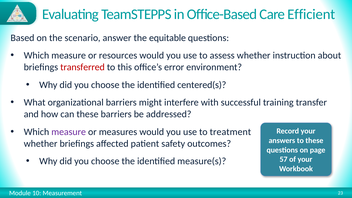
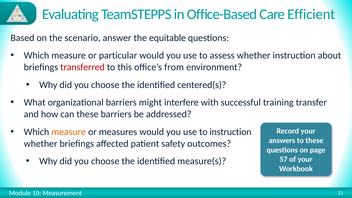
resources: resources -> particular
error: error -> from
measure at (69, 132) colour: purple -> orange
to treatment: treatment -> instruction
